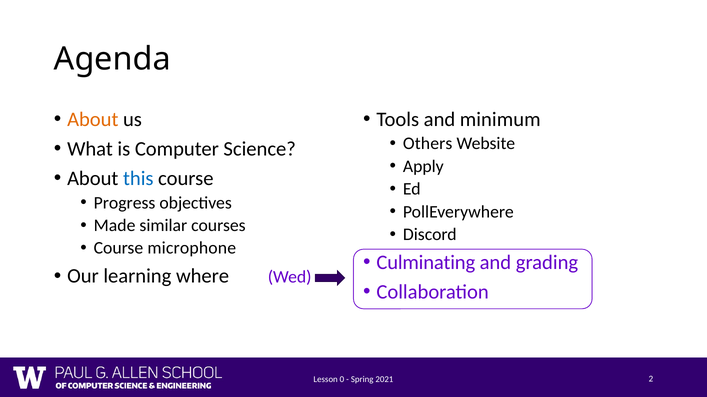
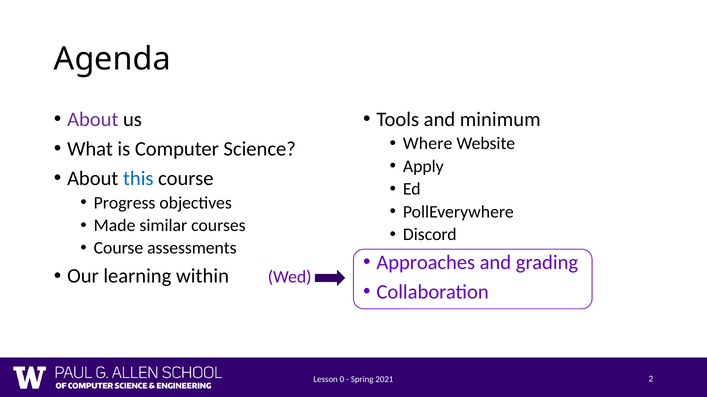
About at (93, 119) colour: orange -> purple
Others: Others -> Where
microphone: microphone -> assessments
Culminating: Culminating -> Approaches
where: where -> within
